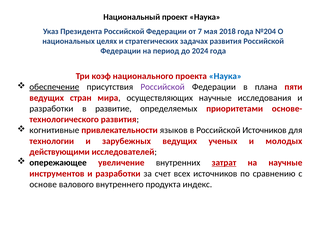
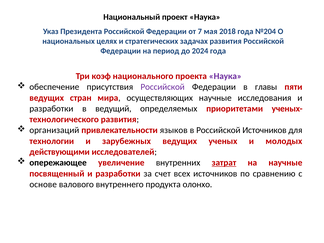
Наука at (225, 76) colour: blue -> purple
обеспечение underline: present -> none
плана: плана -> главы
развитие: развитие -> ведущий
основе-: основе- -> ученых-
когнитивные: когнитивные -> организаций
инструментов: инструментов -> посвященный
индекс: индекс -> олонхо
